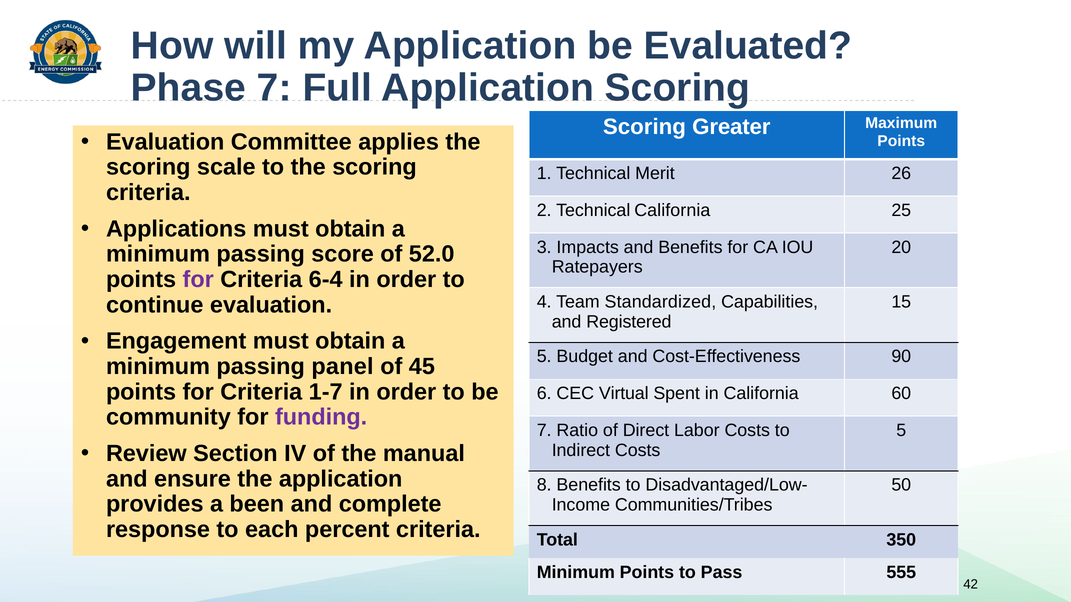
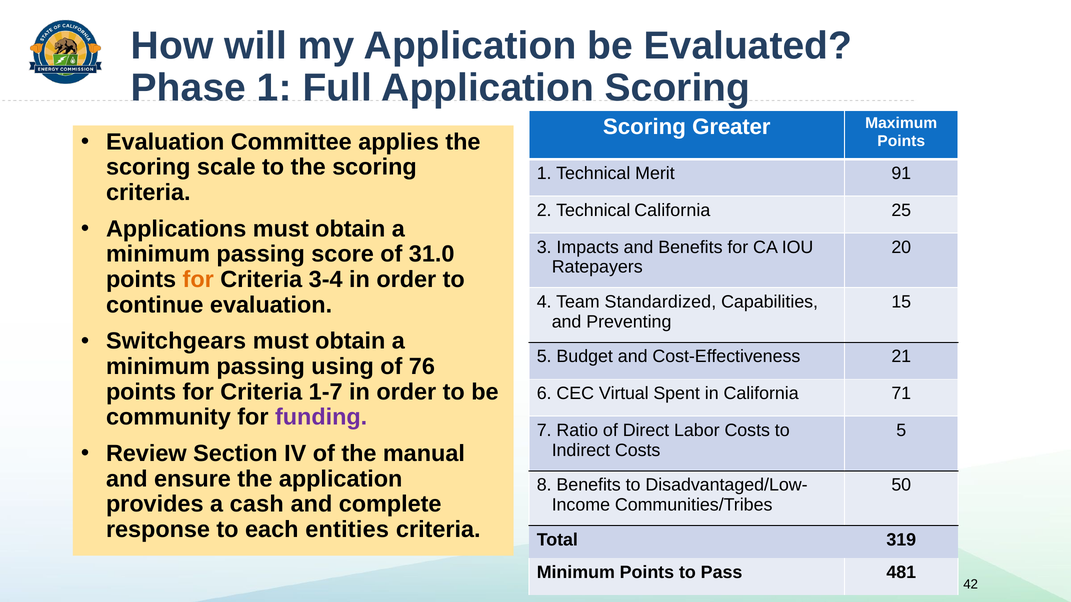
Phase 7: 7 -> 1
26: 26 -> 91
52.0: 52.0 -> 31.0
for at (198, 280) colour: purple -> orange
6-4: 6-4 -> 3-4
Registered: Registered -> Preventing
Engagement: Engagement -> Switchgears
90: 90 -> 21
panel: panel -> using
45: 45 -> 76
60: 60 -> 71
been: been -> cash
percent: percent -> entities
350: 350 -> 319
555: 555 -> 481
